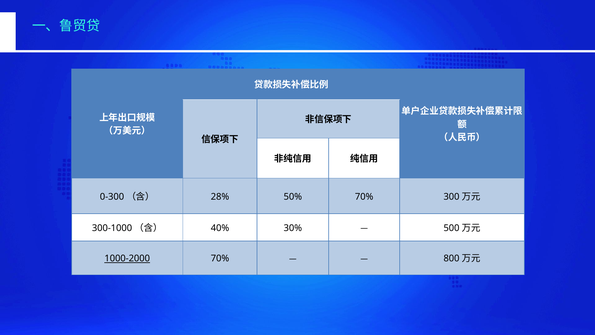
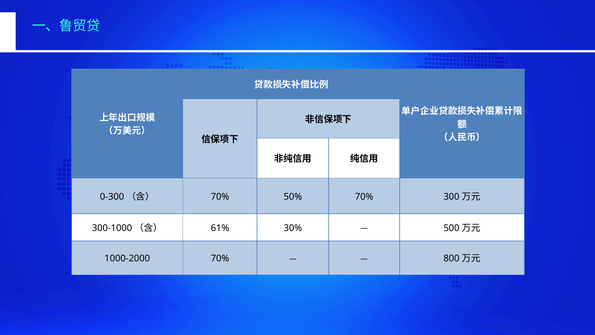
28% at (220, 197): 28% -> 70%
40%: 40% -> 61%
1000-2000 underline: present -> none
